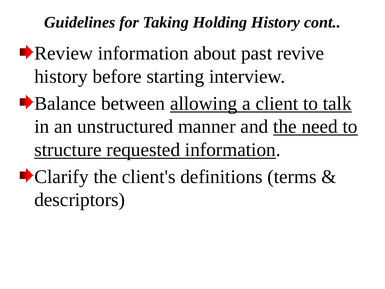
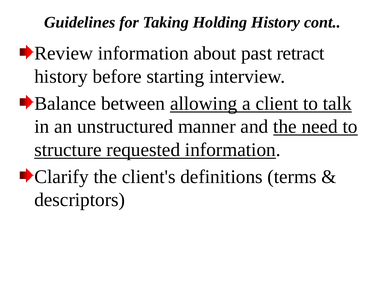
revive: revive -> retract
